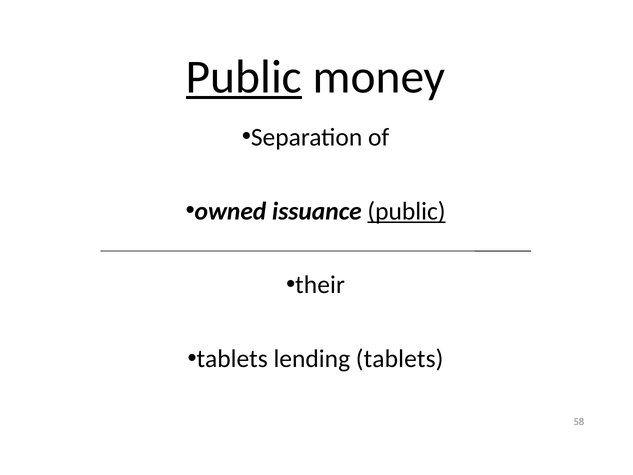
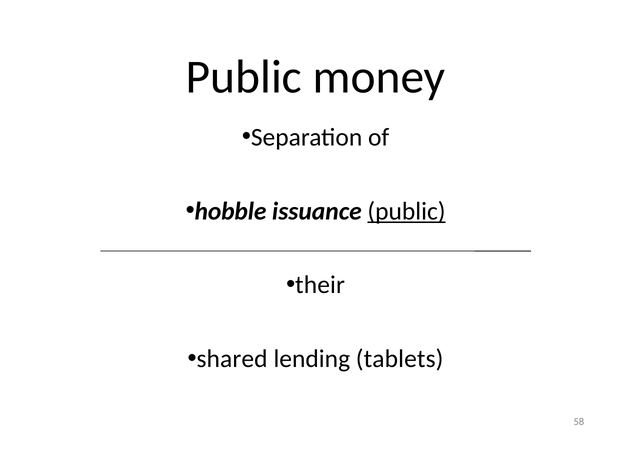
Public at (244, 77) underline: present -> none
owned: owned -> hobble
tablets at (232, 359): tablets -> shared
